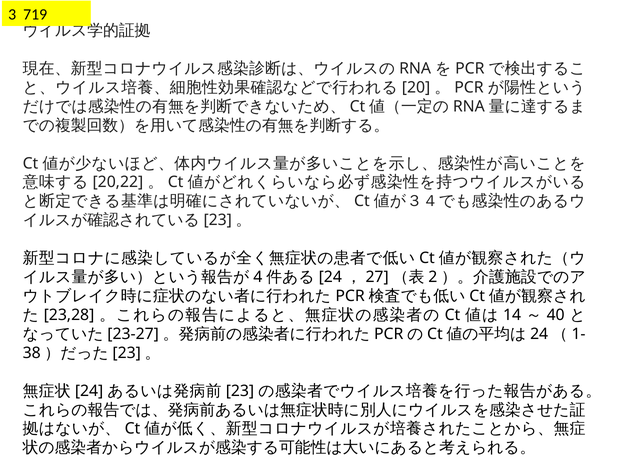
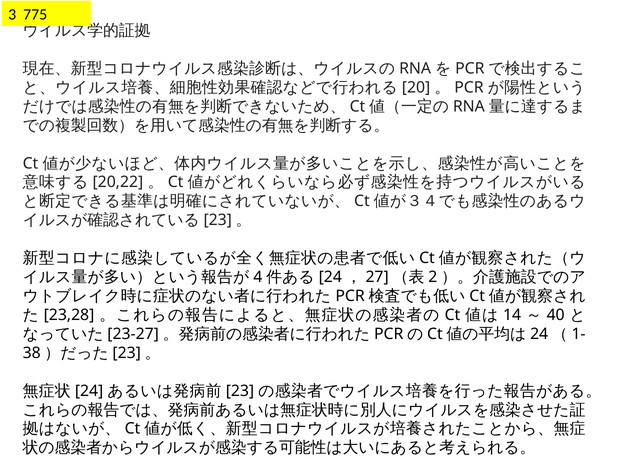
719: 719 -> 775
